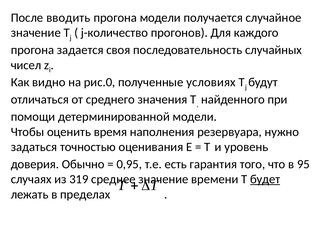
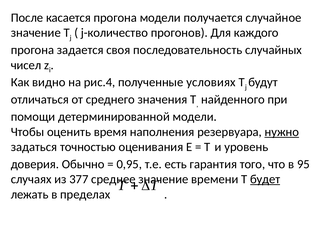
вводить: вводить -> касается
рис.0: рис.0 -> рис.4
нужно underline: none -> present
319: 319 -> 377
